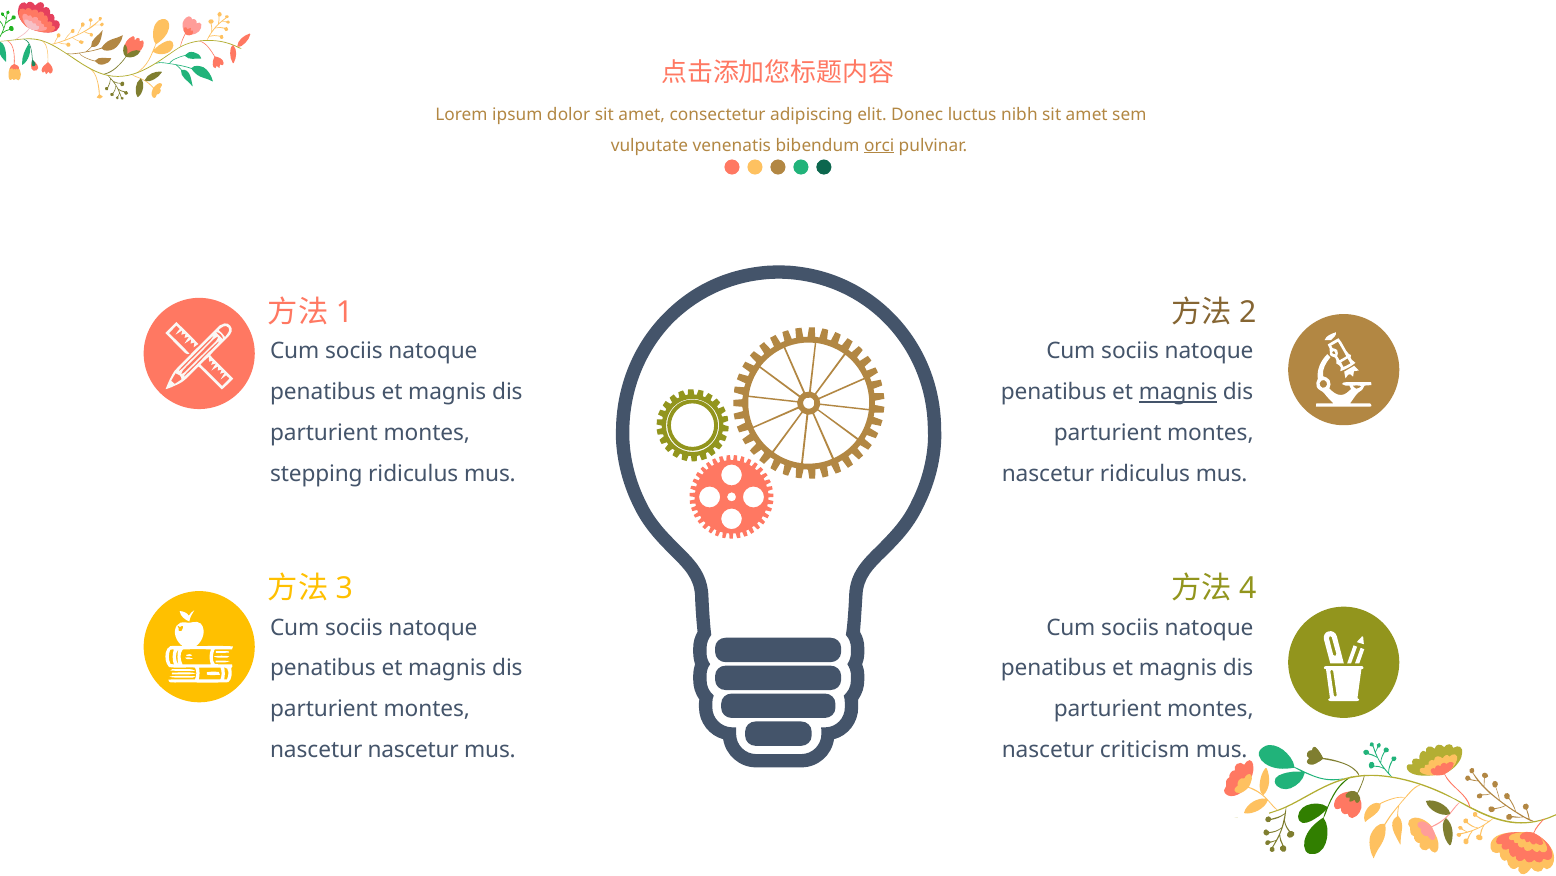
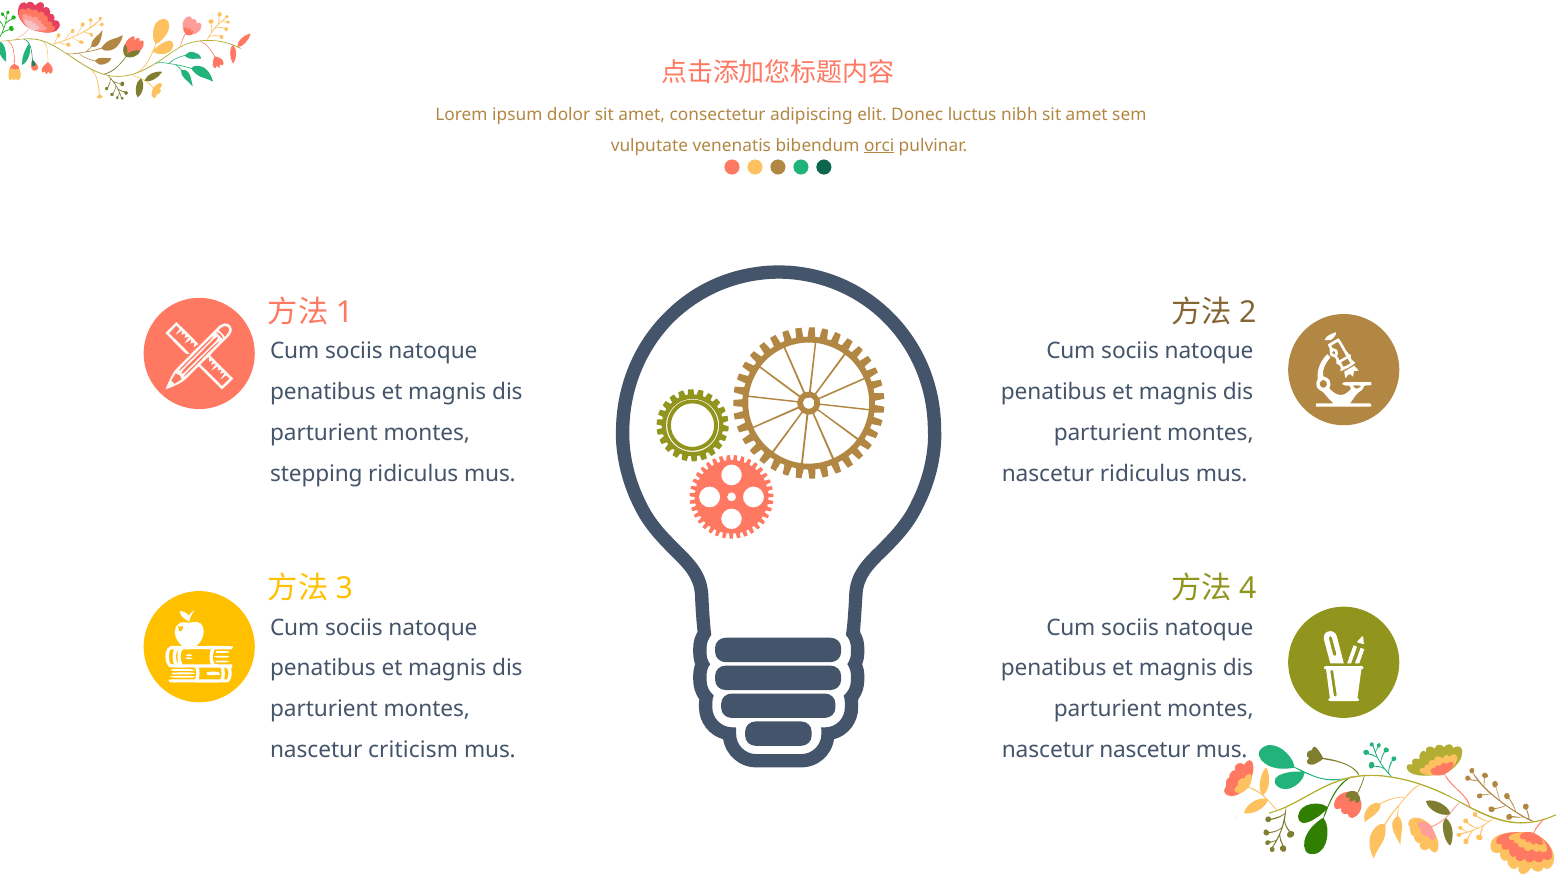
magnis at (1178, 392) underline: present -> none
nascetur nascetur: nascetur -> criticism
nascetur criticism: criticism -> nascetur
